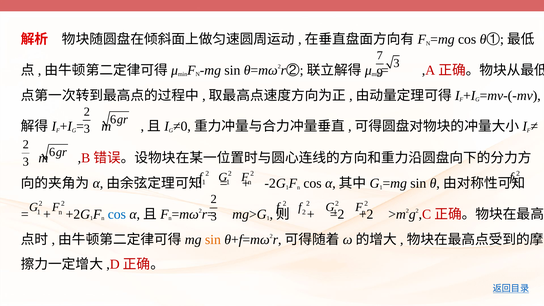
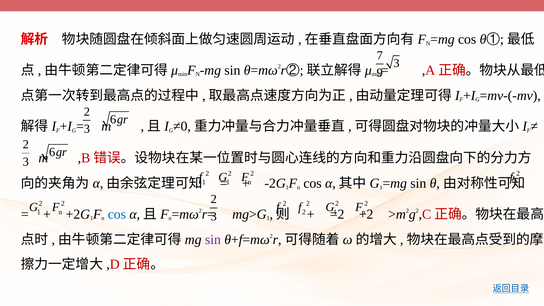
sin at (213, 240) colour: orange -> purple
